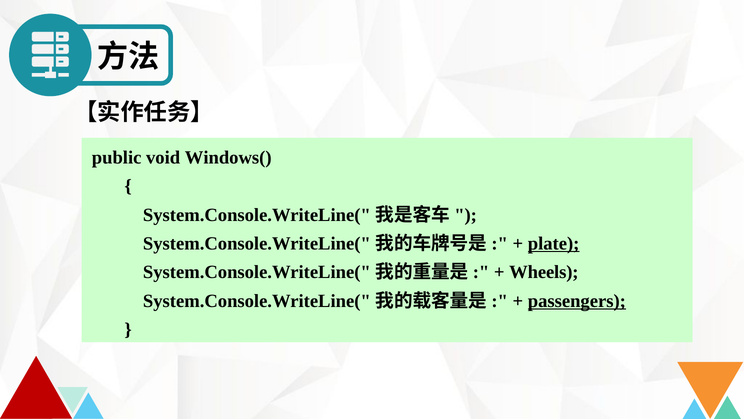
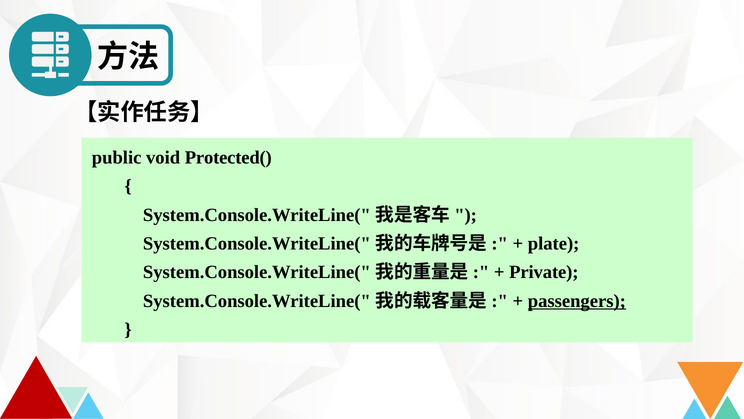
Windows(: Windows( -> Protected(
plate underline: present -> none
Wheels: Wheels -> Private
